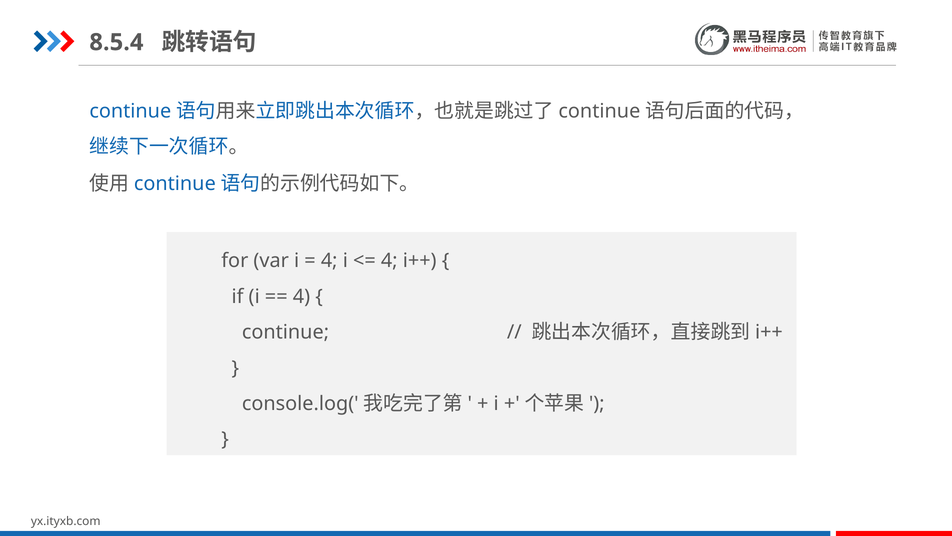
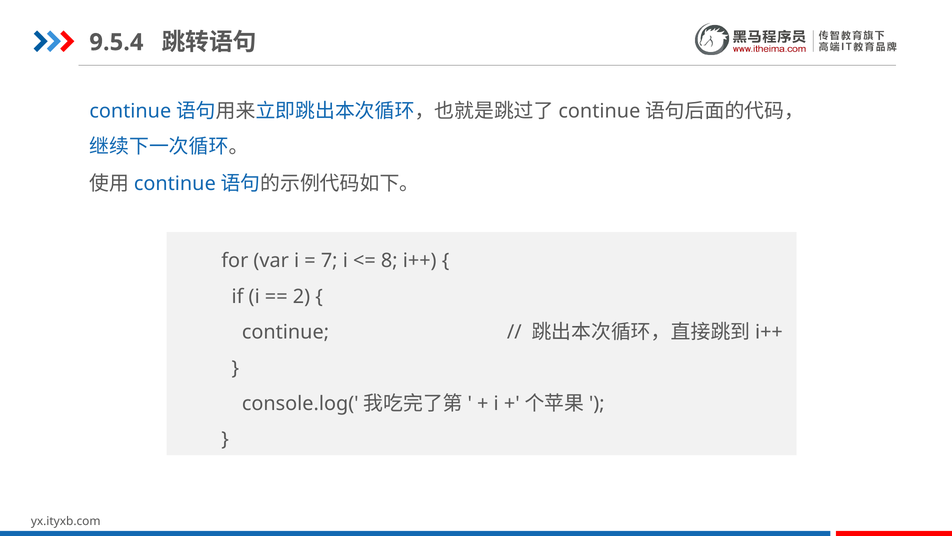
8.5.4: 8.5.4 -> 9.5.4
4 at (329, 261): 4 -> 7
4 at (389, 261): 4 -> 8
4 at (301, 296): 4 -> 2
